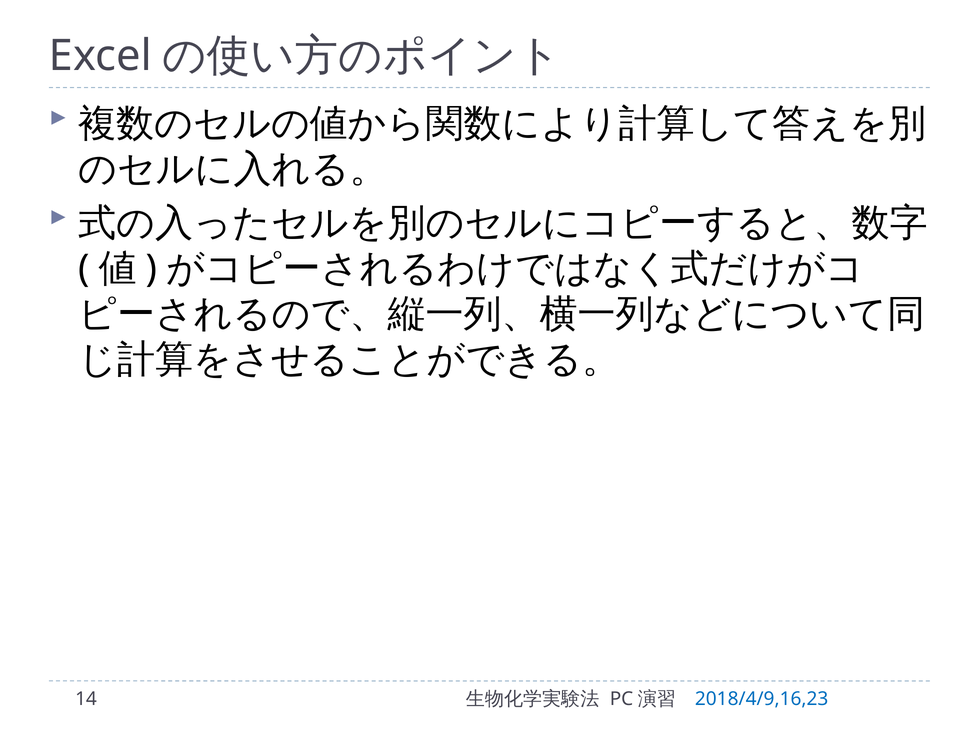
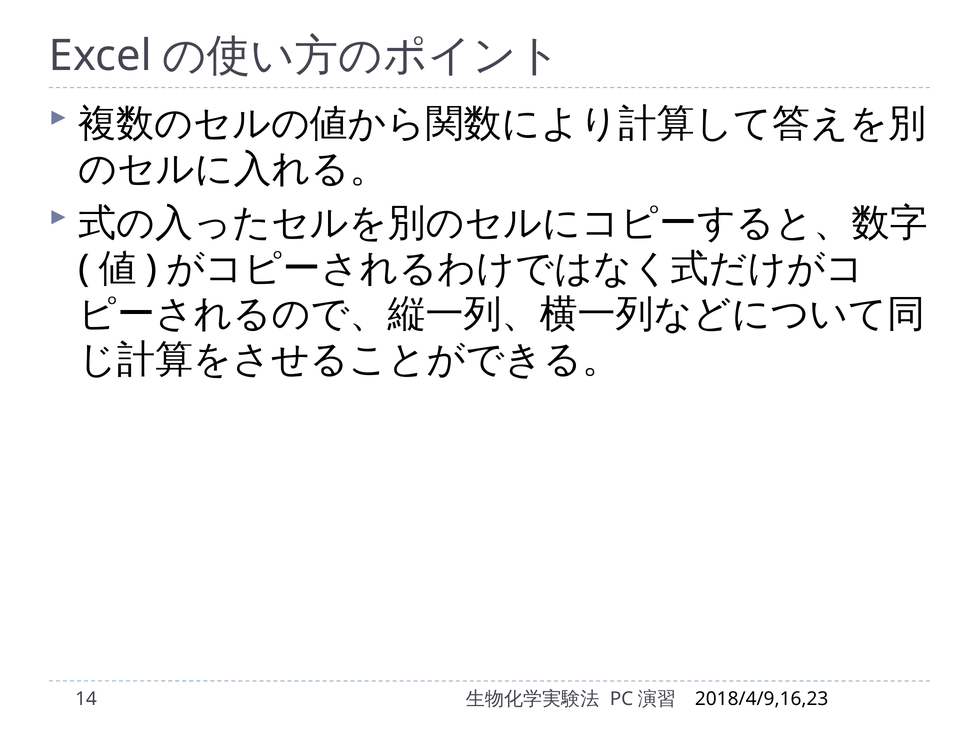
2018/4/9,16,23 colour: blue -> black
